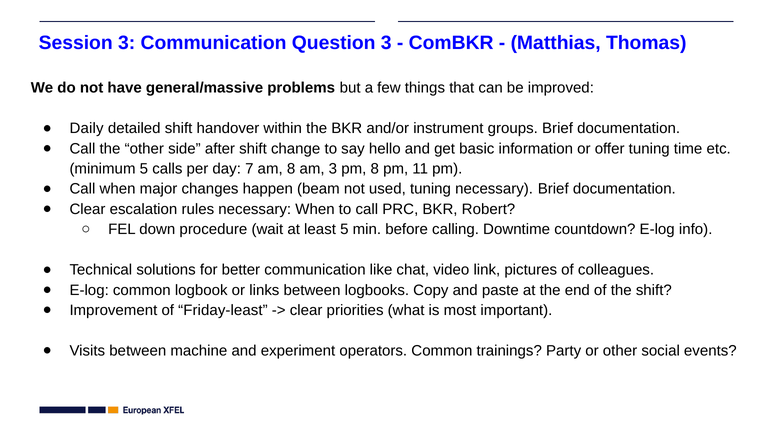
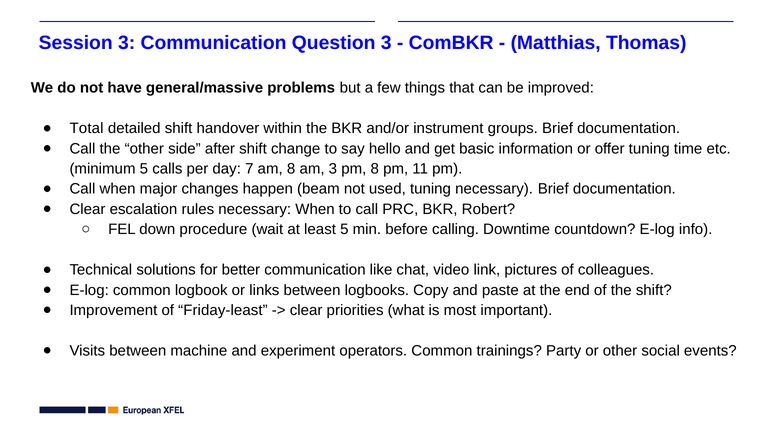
Daily: Daily -> Total
